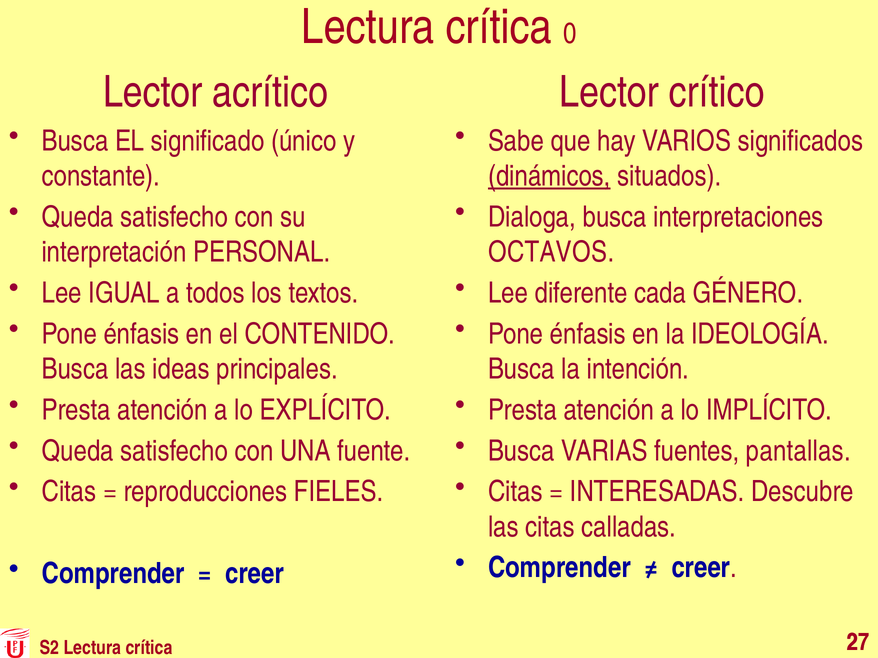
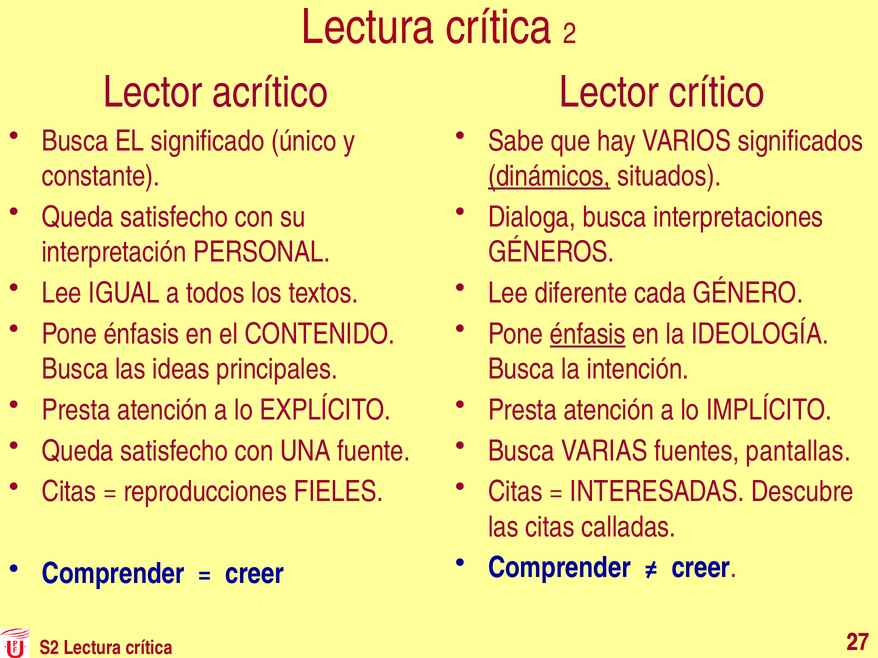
0: 0 -> 2
OCTAVOS: OCTAVOS -> GÉNEROS
énfasis at (588, 334) underline: none -> present
